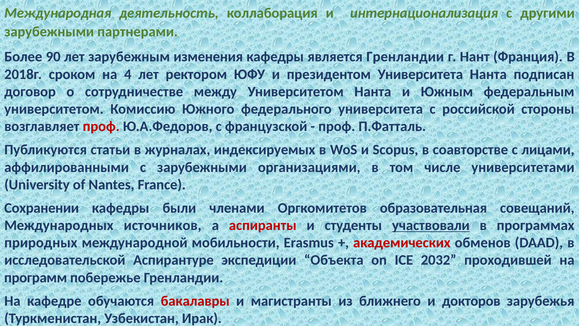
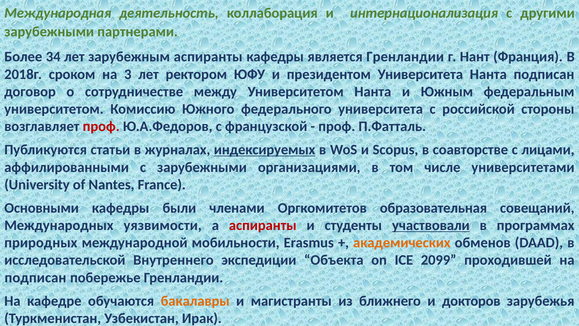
90: 90 -> 34
зарубежным изменения: изменения -> аспиранты
4: 4 -> 3
индексируемых underline: none -> present
Сохранении: Сохранении -> Основными
источников: источников -> уязвимости
академических colour: red -> orange
Аспирантуре: Аспирантуре -> Внутреннего
2032: 2032 -> 2099
программ at (36, 277): программ -> подписан
бакалавры colour: red -> orange
